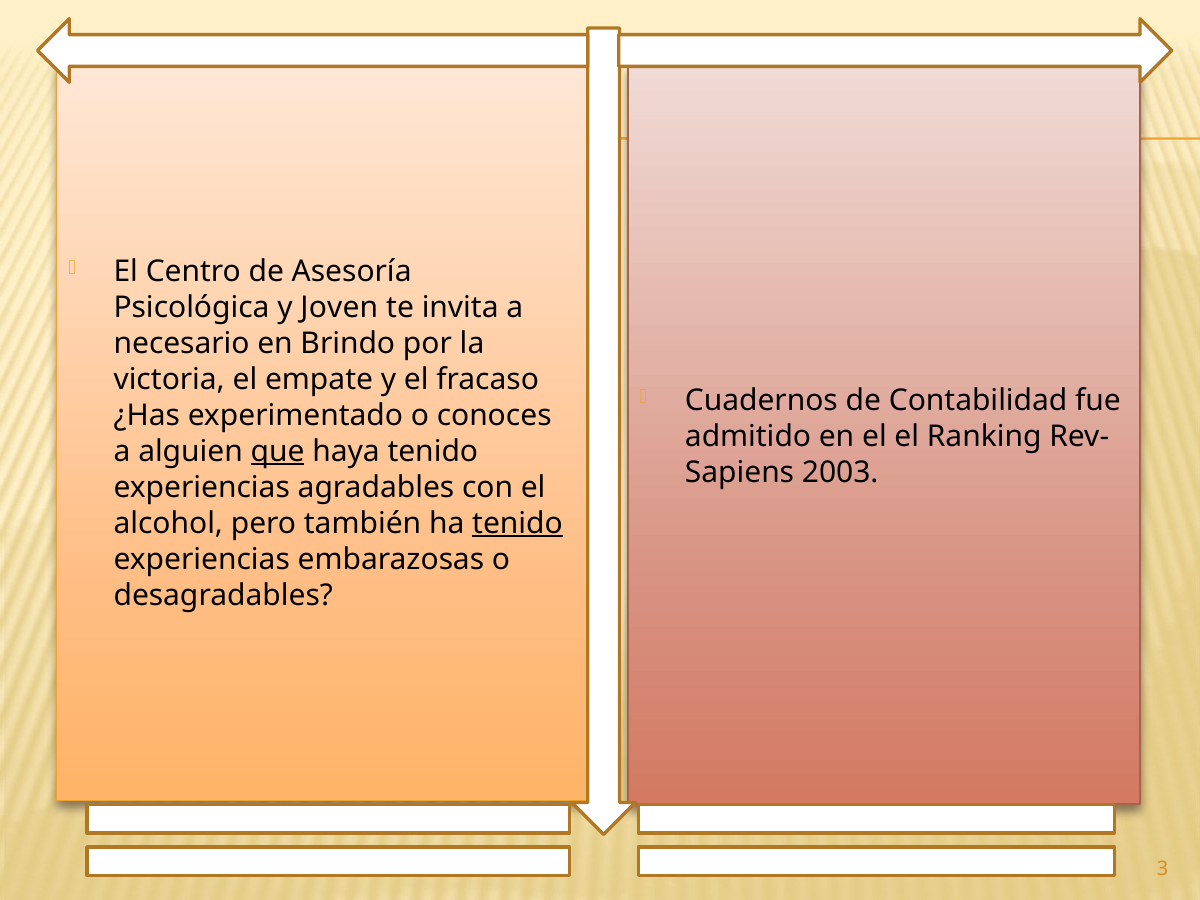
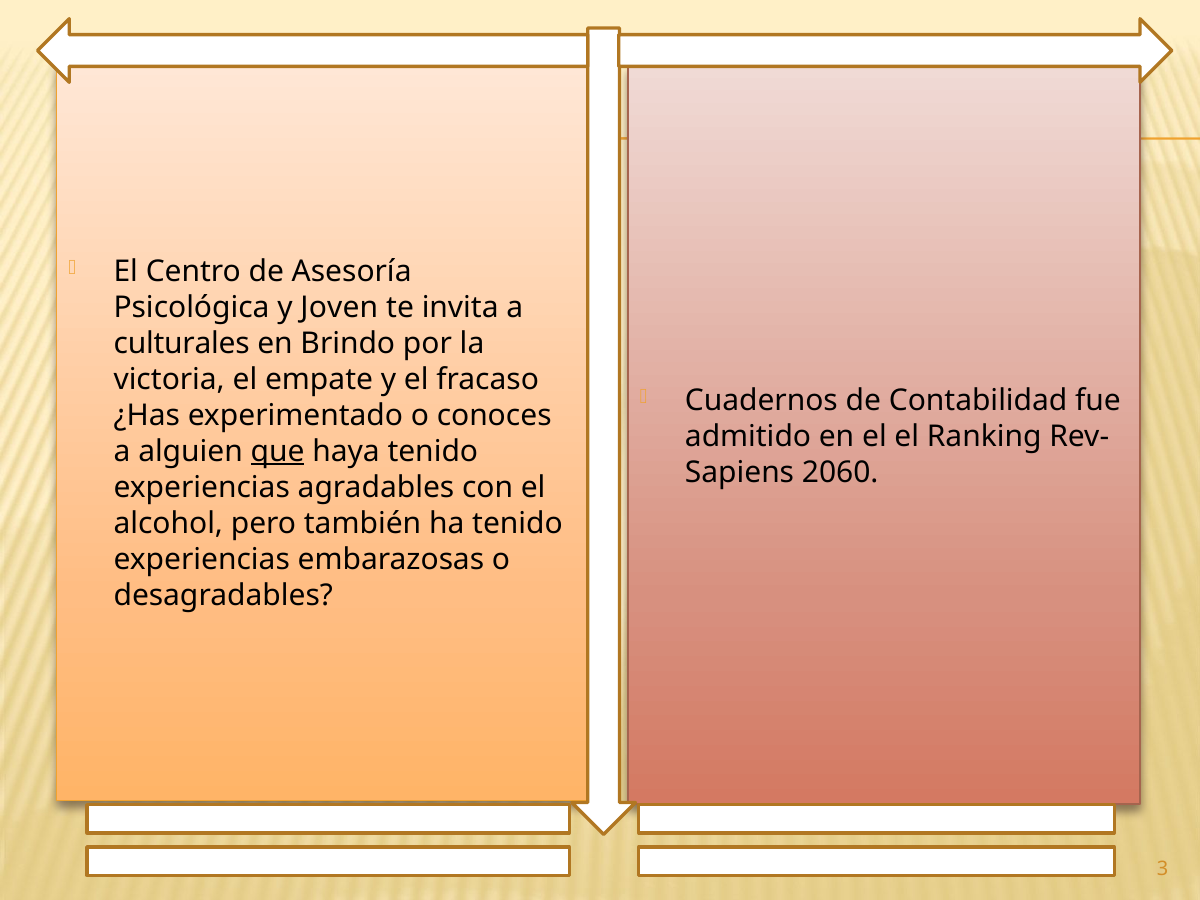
necesario: necesario -> culturales
2003: 2003 -> 2060
tenido at (517, 523) underline: present -> none
